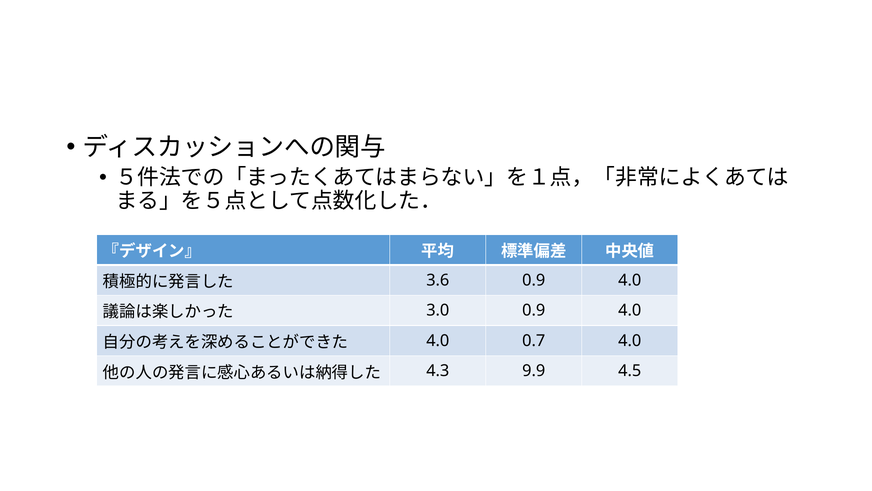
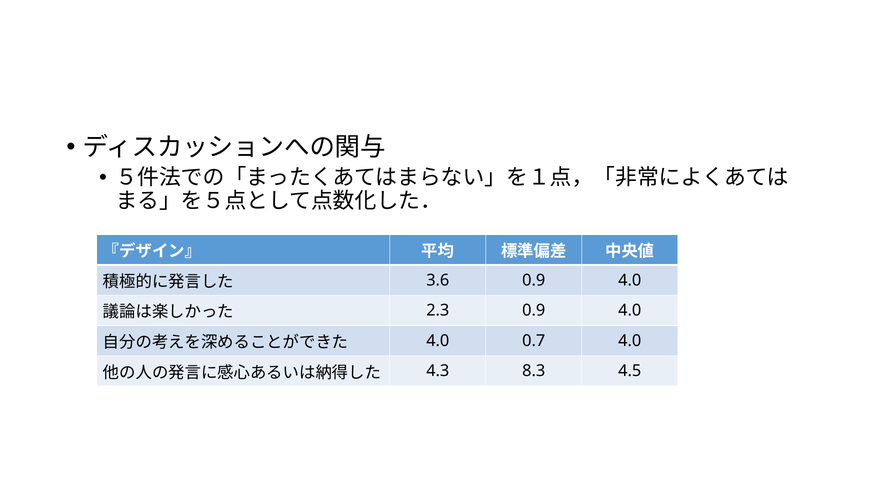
3.0: 3.0 -> 2.3
9.9: 9.9 -> 8.3
